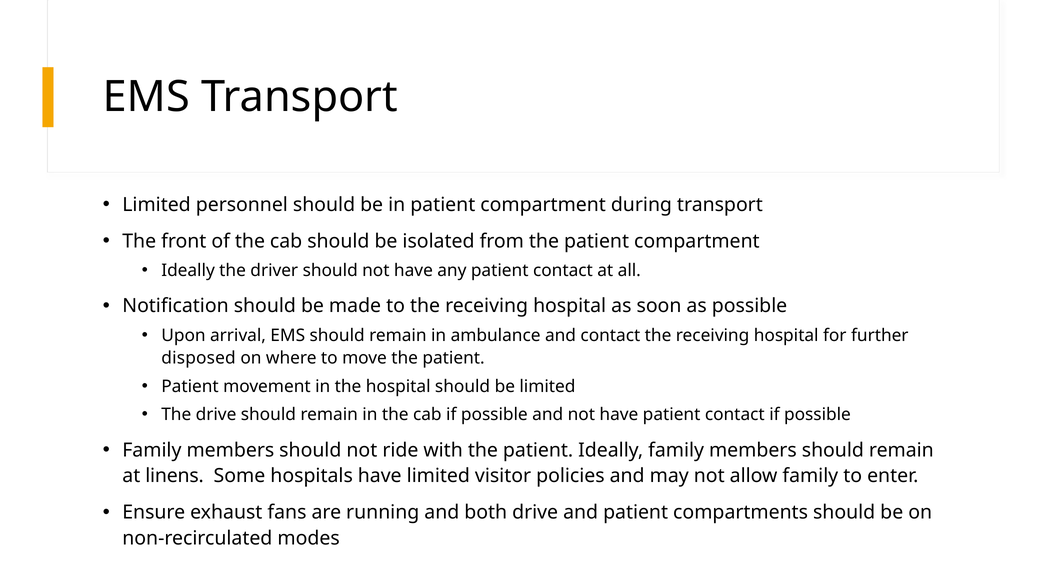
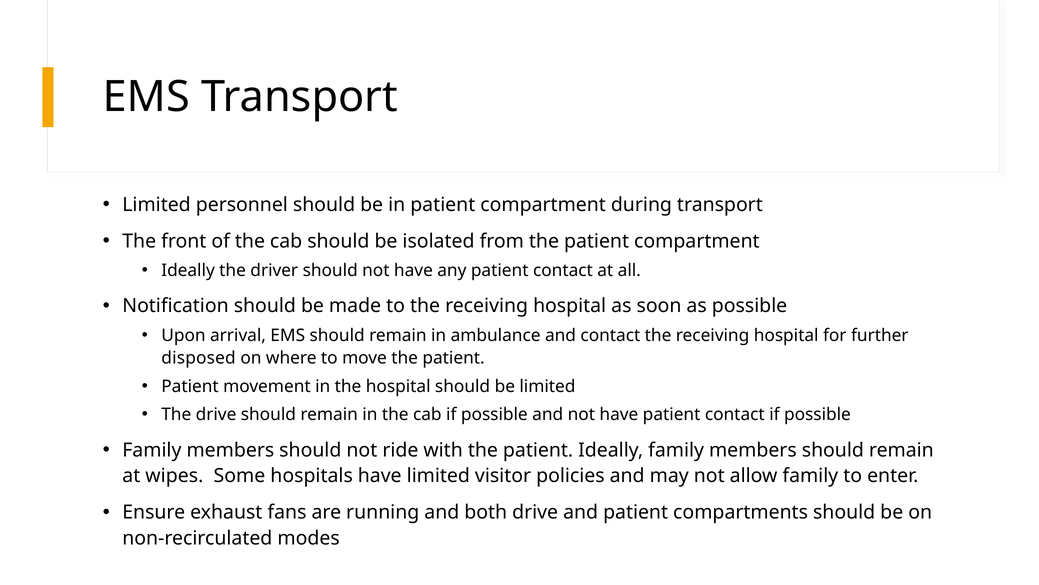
linens: linens -> wipes
